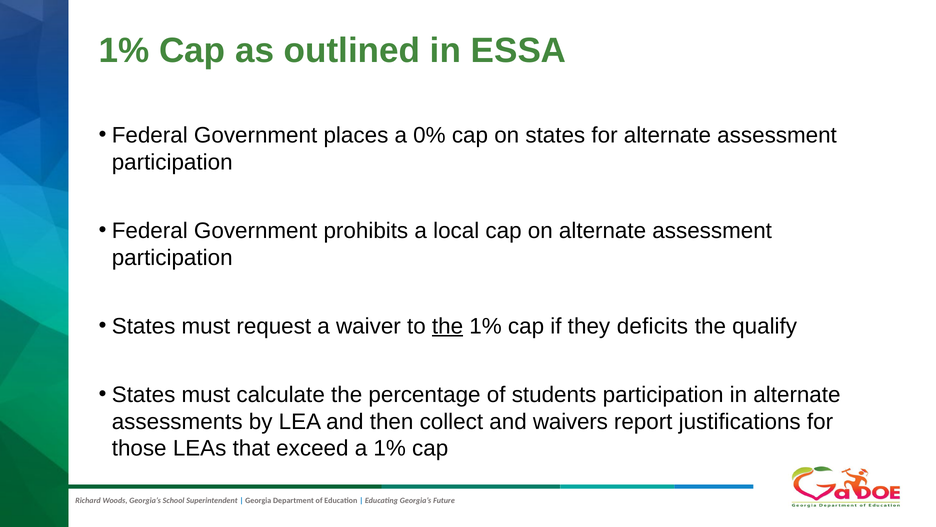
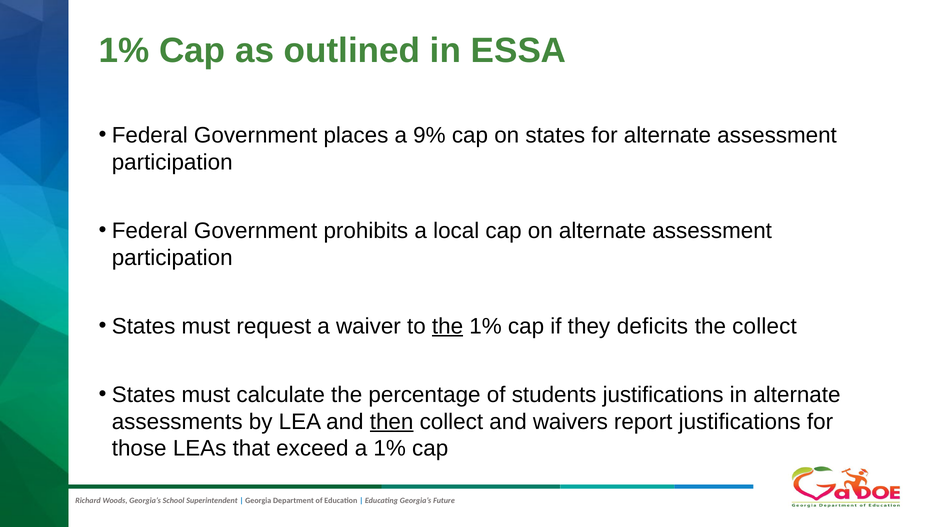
0%: 0% -> 9%
the qualify: qualify -> collect
students participation: participation -> justifications
then underline: none -> present
